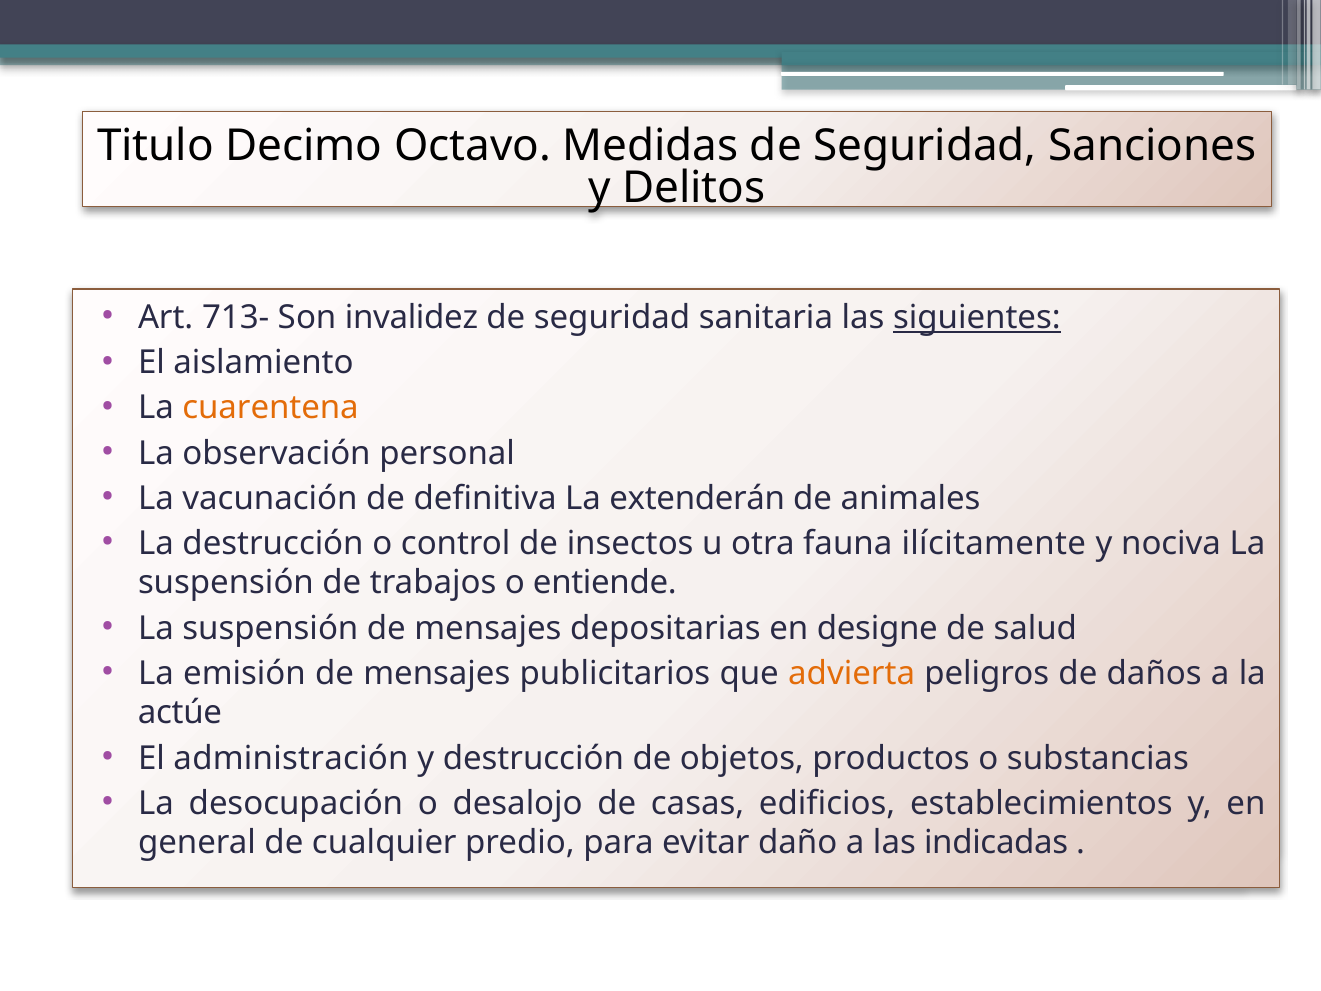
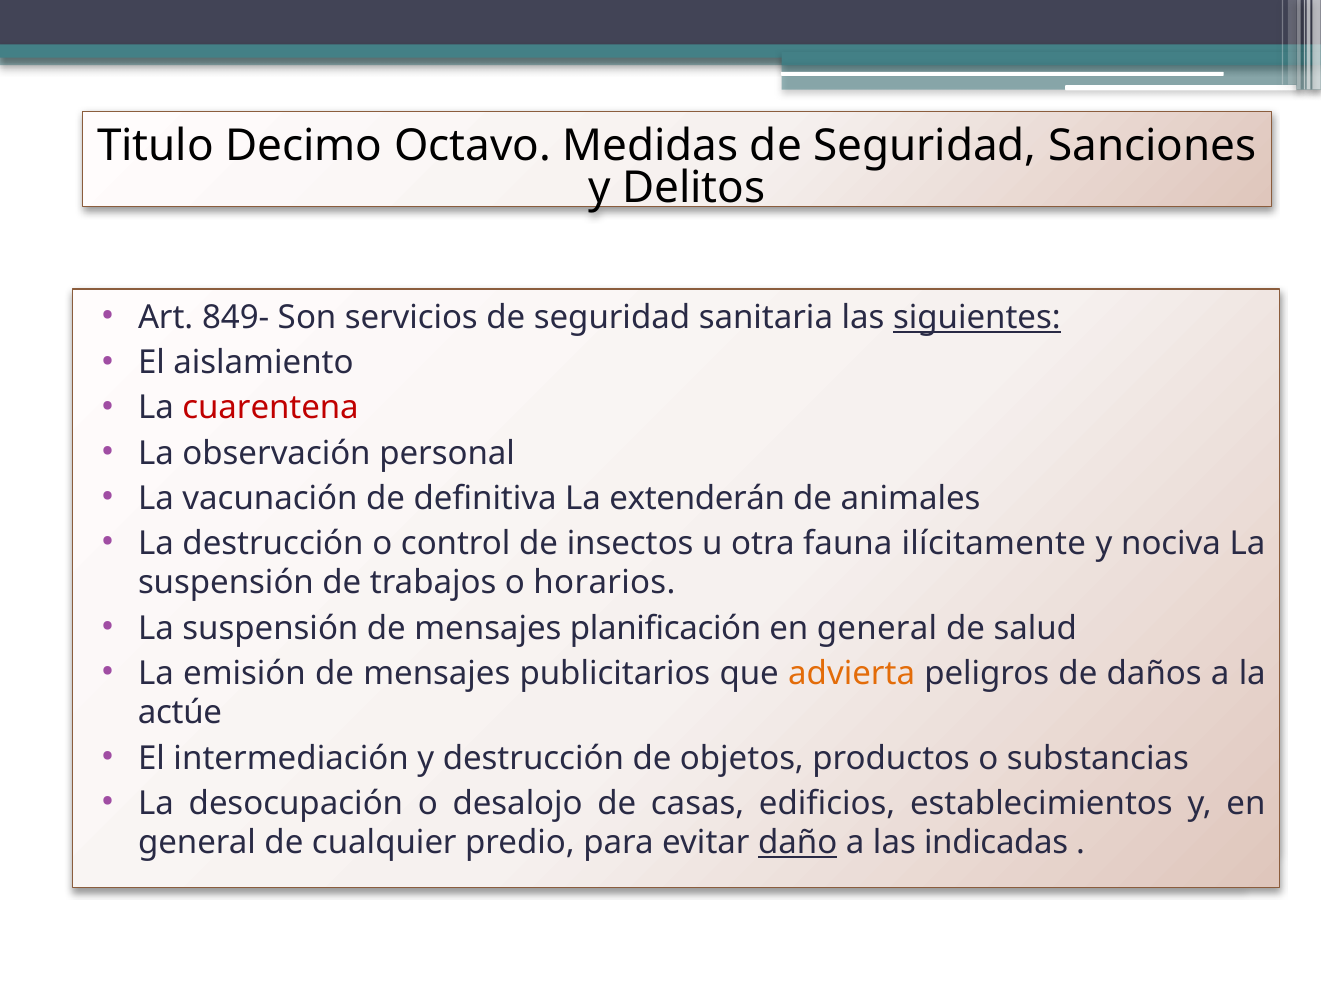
713-: 713- -> 849-
invalidez: invalidez -> servicios
cuarentena colour: orange -> red
entiende: entiende -> horarios
depositarias: depositarias -> planificación
designe at (877, 628): designe -> general
administración: administración -> intermediación
daño underline: none -> present
